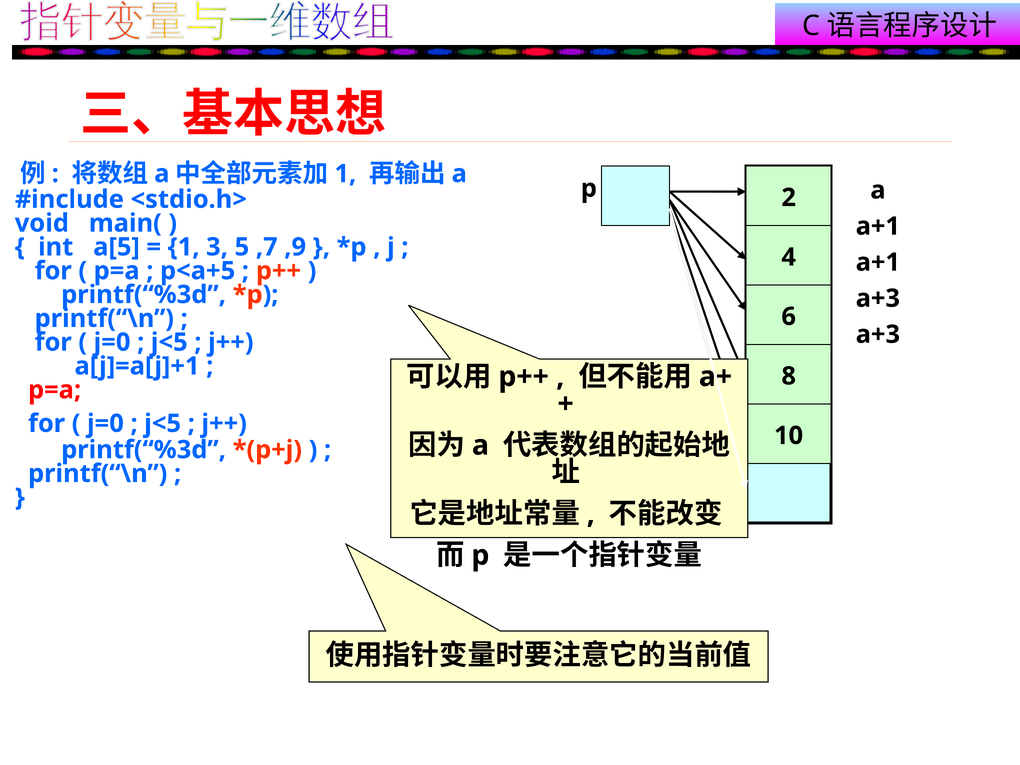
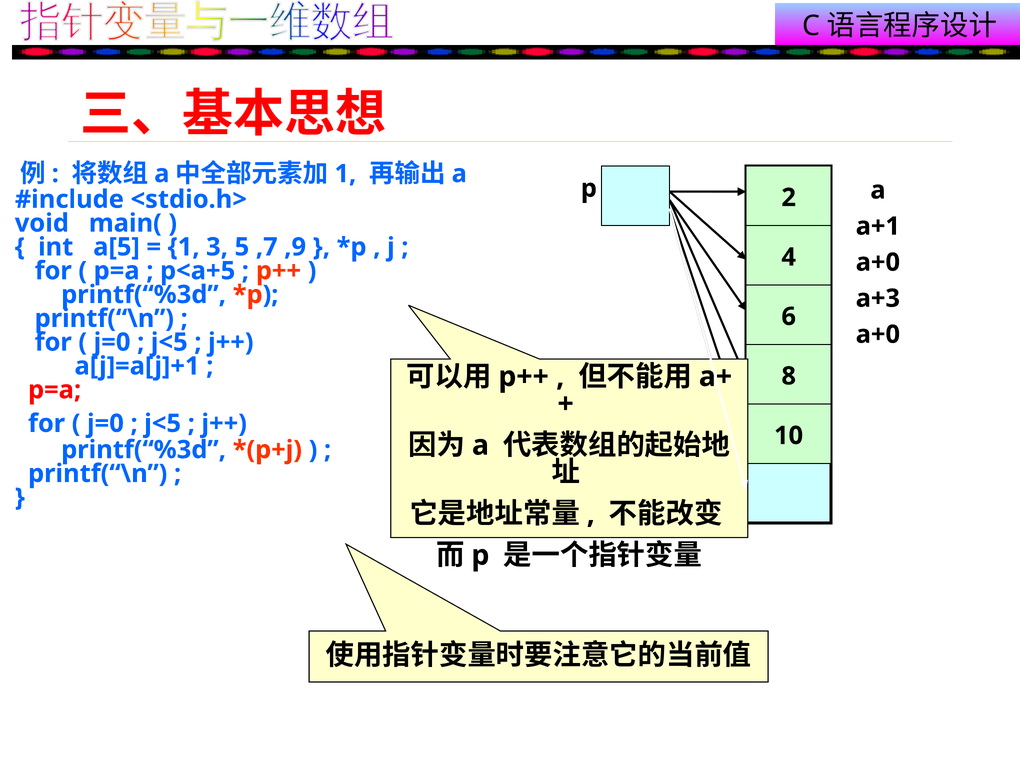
a+1 at (878, 262): a+1 -> a+0
a+3 at (878, 334): a+3 -> a+0
